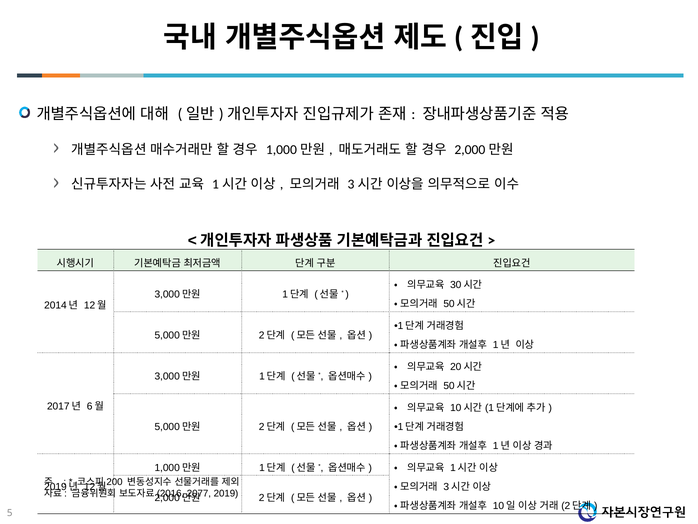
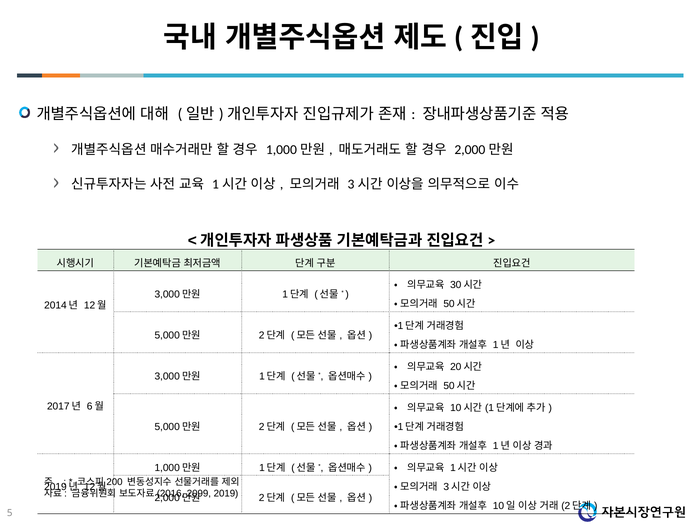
2077: 2077 -> 2099
